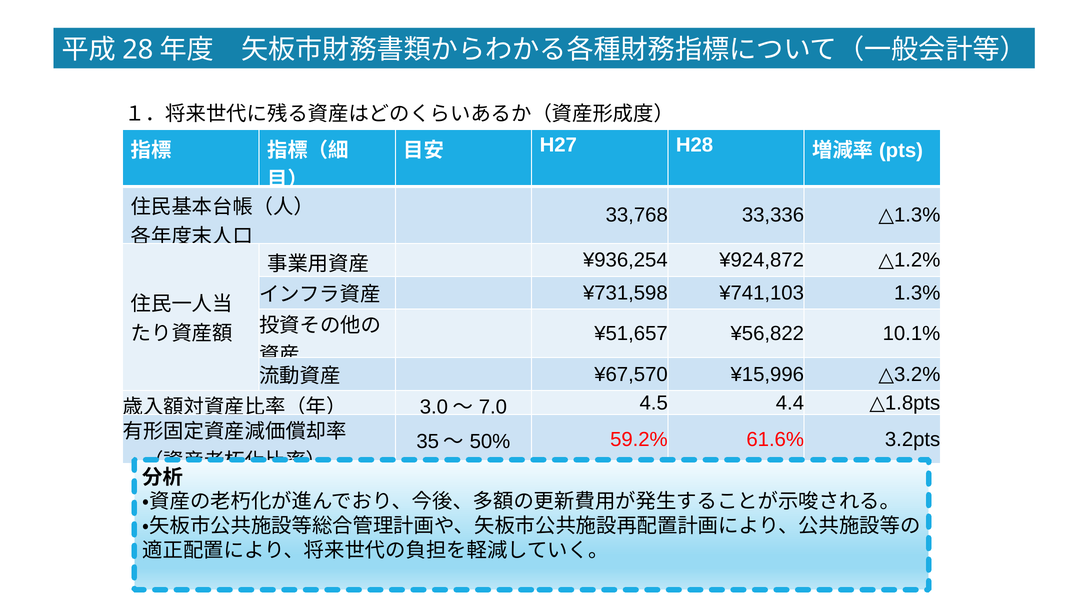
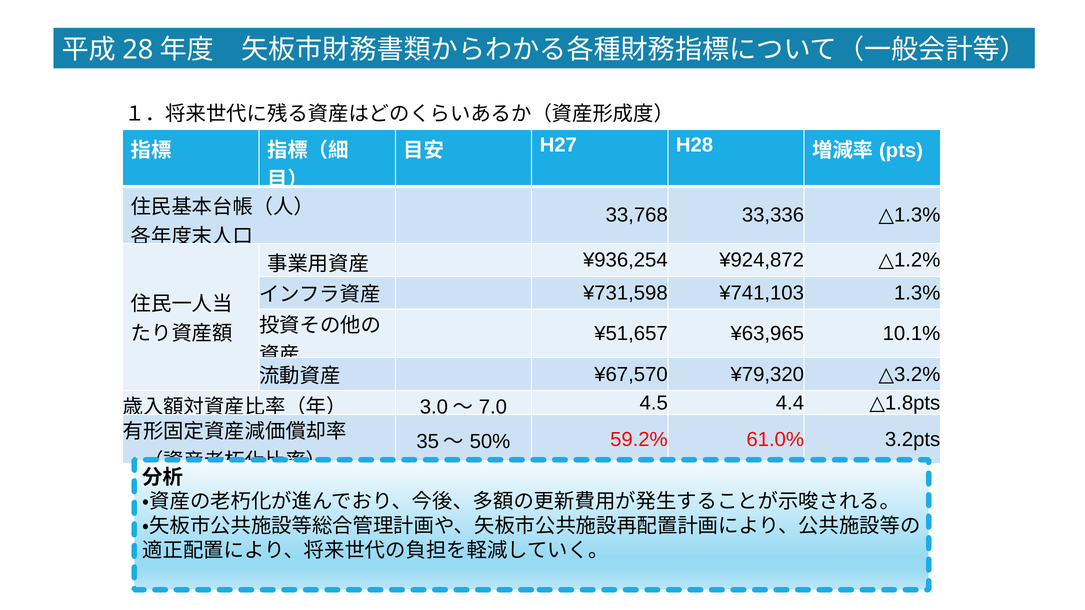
¥56,822: ¥56,822 -> ¥63,965
¥15,996: ¥15,996 -> ¥79,320
61.6%: 61.6% -> 61.0%
